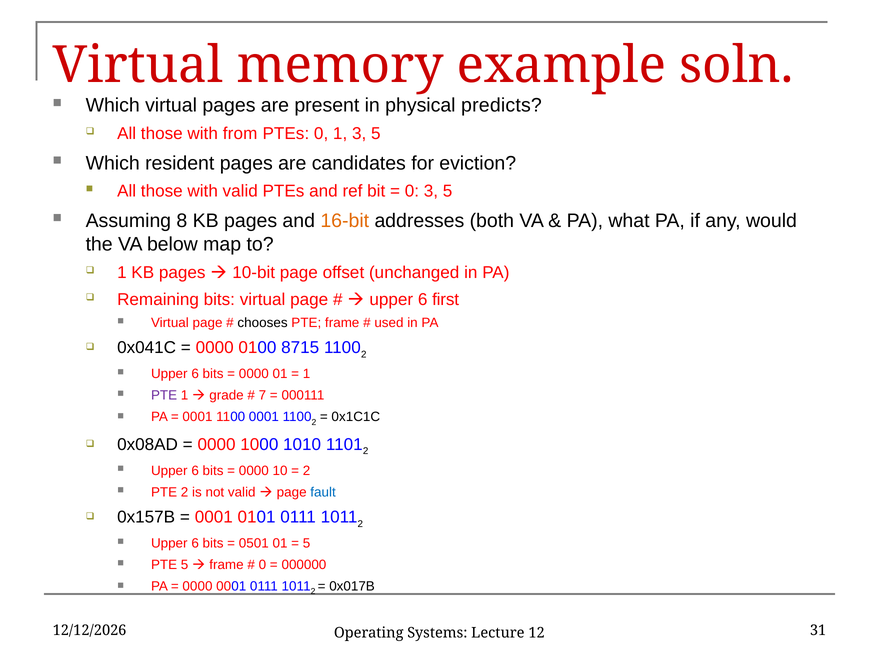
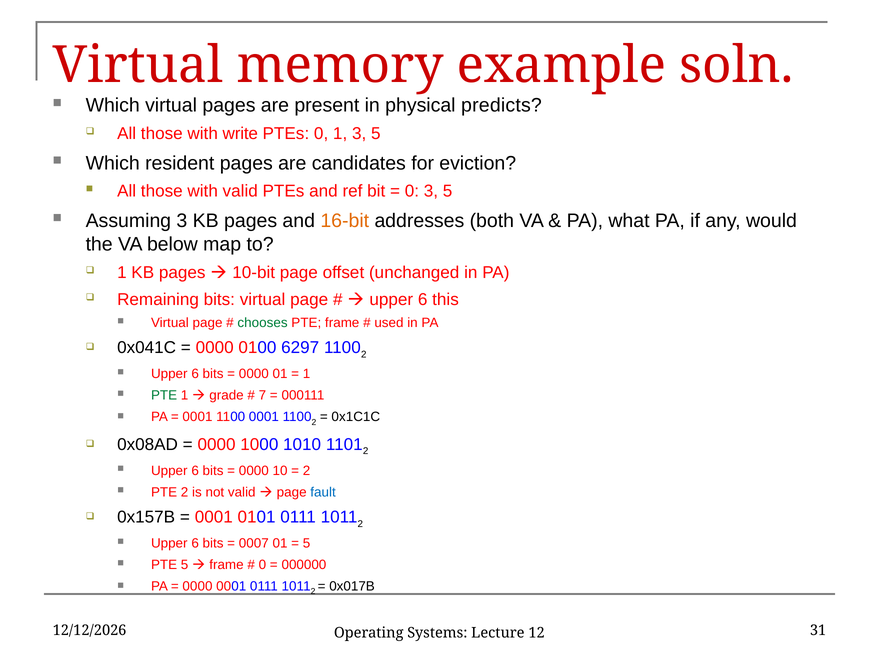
from: from -> write
Assuming 8: 8 -> 3
first: first -> this
chooses colour: black -> green
8715: 8715 -> 6297
PTE at (164, 395) colour: purple -> green
0501: 0501 -> 0007
